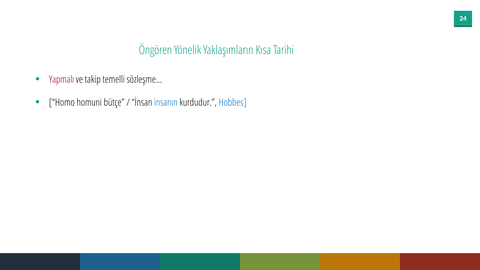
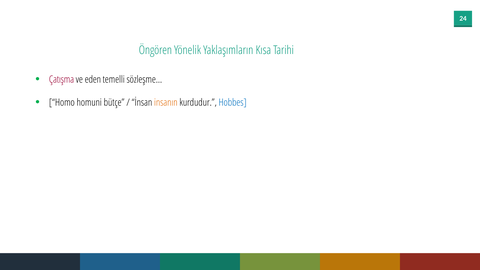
Yapmalı: Yapmalı -> Çatışma
takip: takip -> eden
insanın colour: blue -> orange
